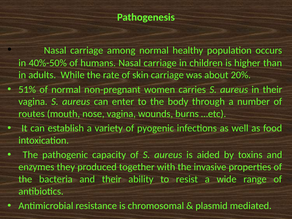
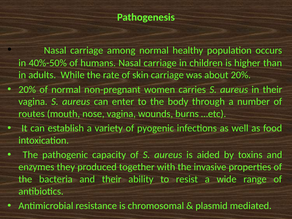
51% at (27, 89): 51% -> 20%
